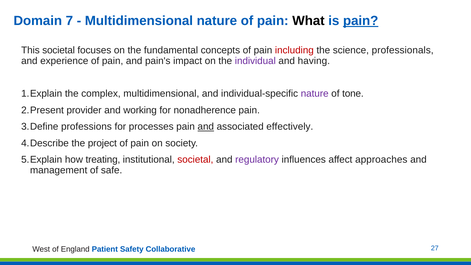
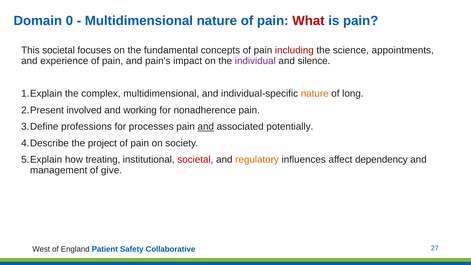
7: 7 -> 0
What colour: black -> red
pain at (361, 21) underline: present -> none
professionals: professionals -> appointments
having: having -> silence
nature at (315, 94) colour: purple -> orange
tone: tone -> long
provider: provider -> involved
effectively: effectively -> potentially
regulatory colour: purple -> orange
approaches: approaches -> dependency
safe: safe -> give
